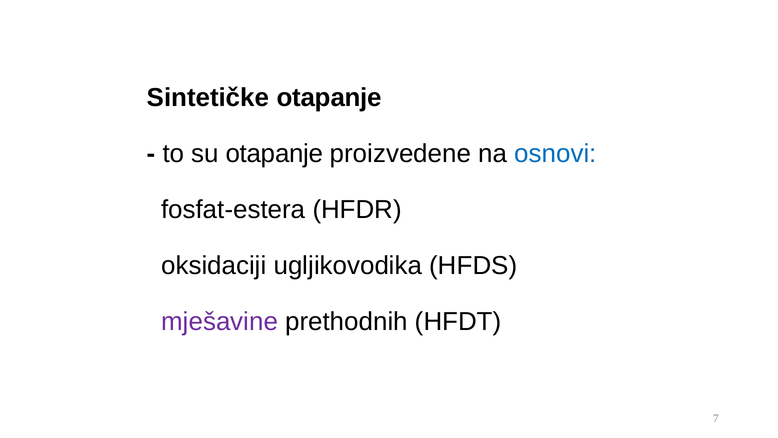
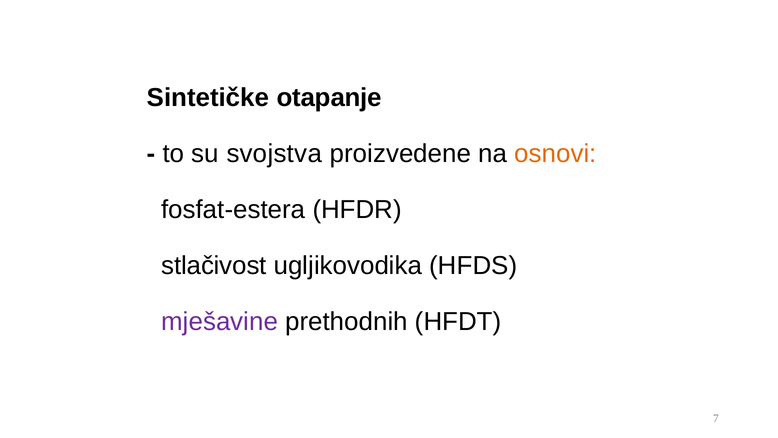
su otapanje: otapanje -> svojstva
osnovi colour: blue -> orange
oksidaciji: oksidaciji -> stlačivost
